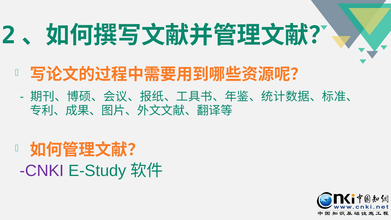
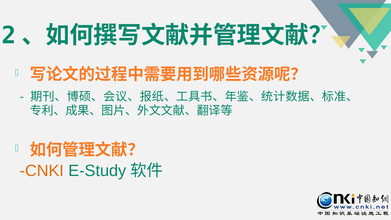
CNKI colour: purple -> orange
